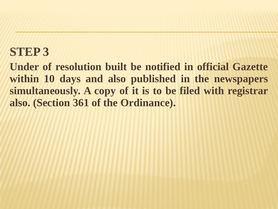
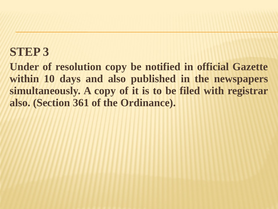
resolution built: built -> copy
